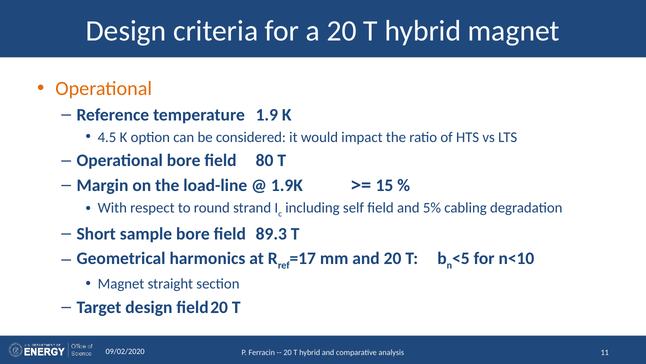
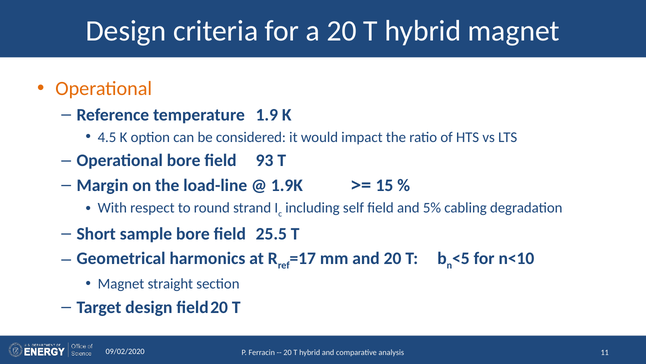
80: 80 -> 93
89.3: 89.3 -> 25.5
